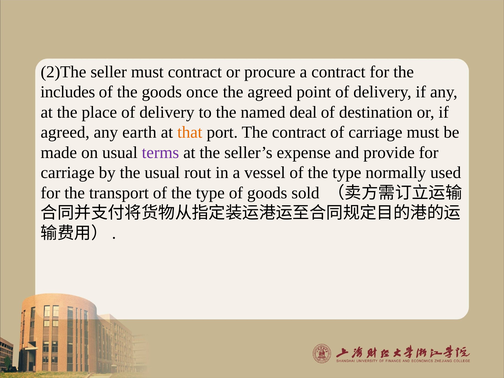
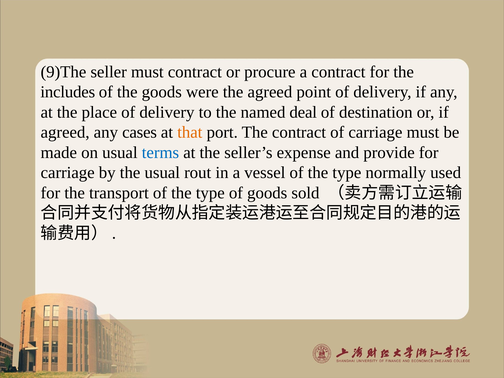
2)The: 2)The -> 9)The
once: once -> were
earth: earth -> cases
terms colour: purple -> blue
